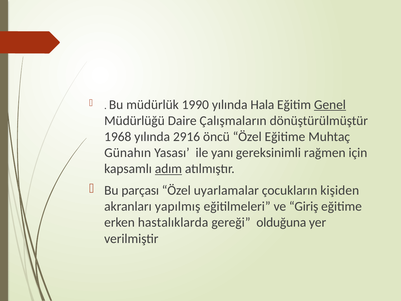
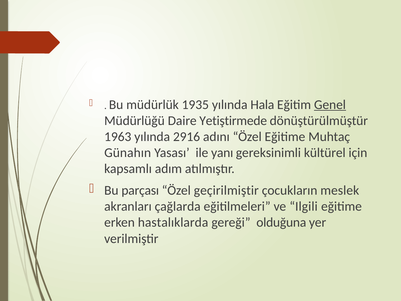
1990: 1990 -> 1935
Çalışmaların: Çalışmaların -> Yetiştirmede
1968: 1968 -> 1963
öncü: öncü -> adını
rağmen: rağmen -> kültürel
adım underline: present -> none
uyarlamalar: uyarlamalar -> geçirilmiştir
kişiden: kişiden -> meslek
yapılmış: yapılmış -> çağlarda
Giriş: Giriş -> Ilgili
